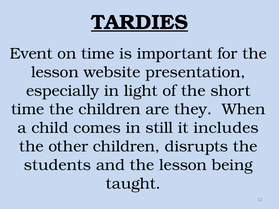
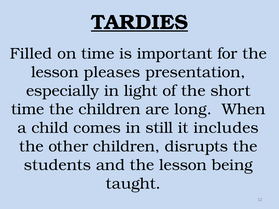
Event: Event -> Filled
website: website -> pleases
they: they -> long
